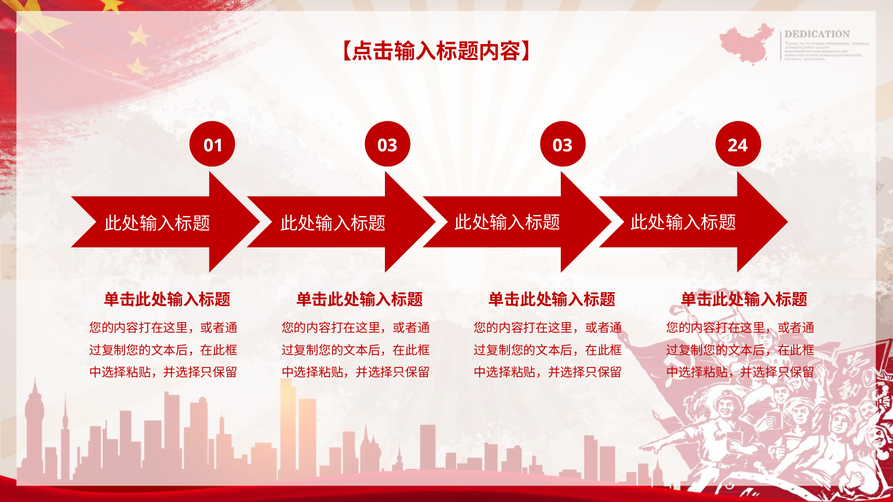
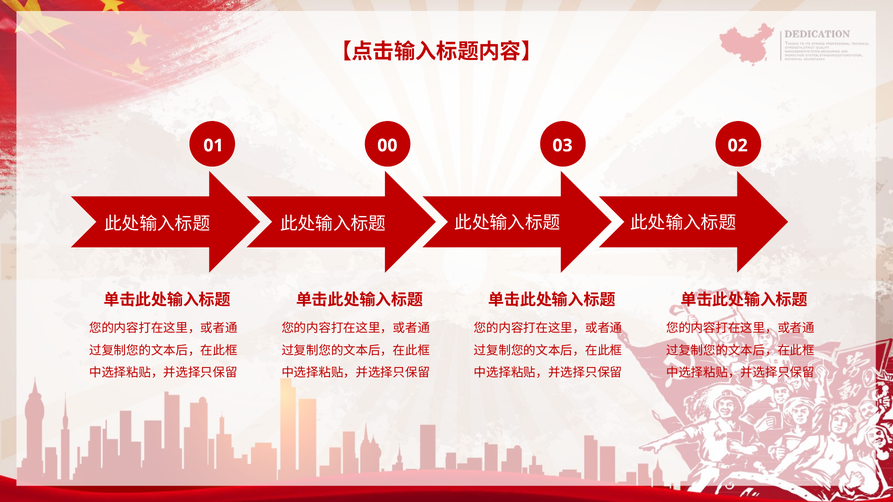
01 03: 03 -> 00
24: 24 -> 02
